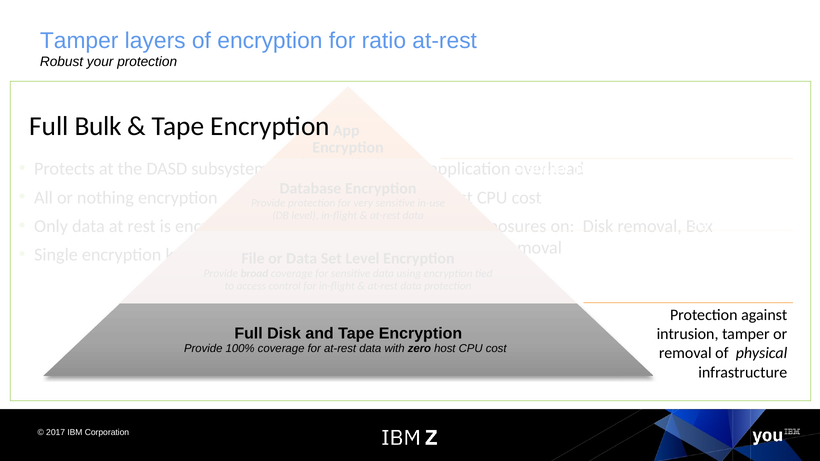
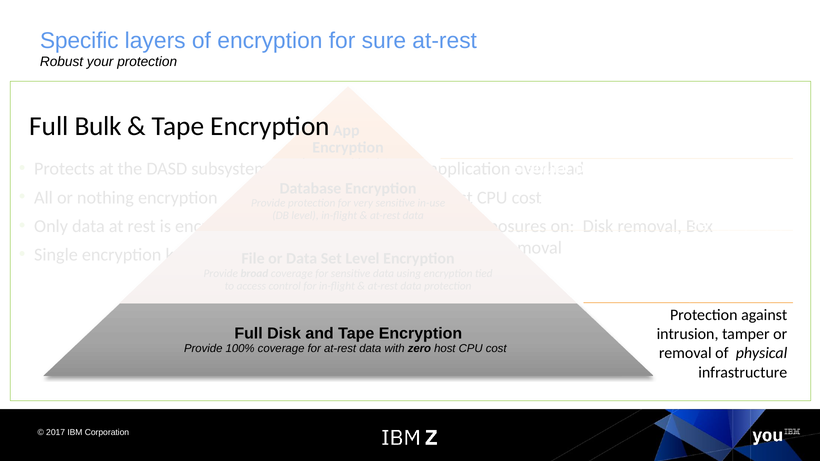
Tamper at (79, 41): Tamper -> Specific
ratio: ratio -> sure
